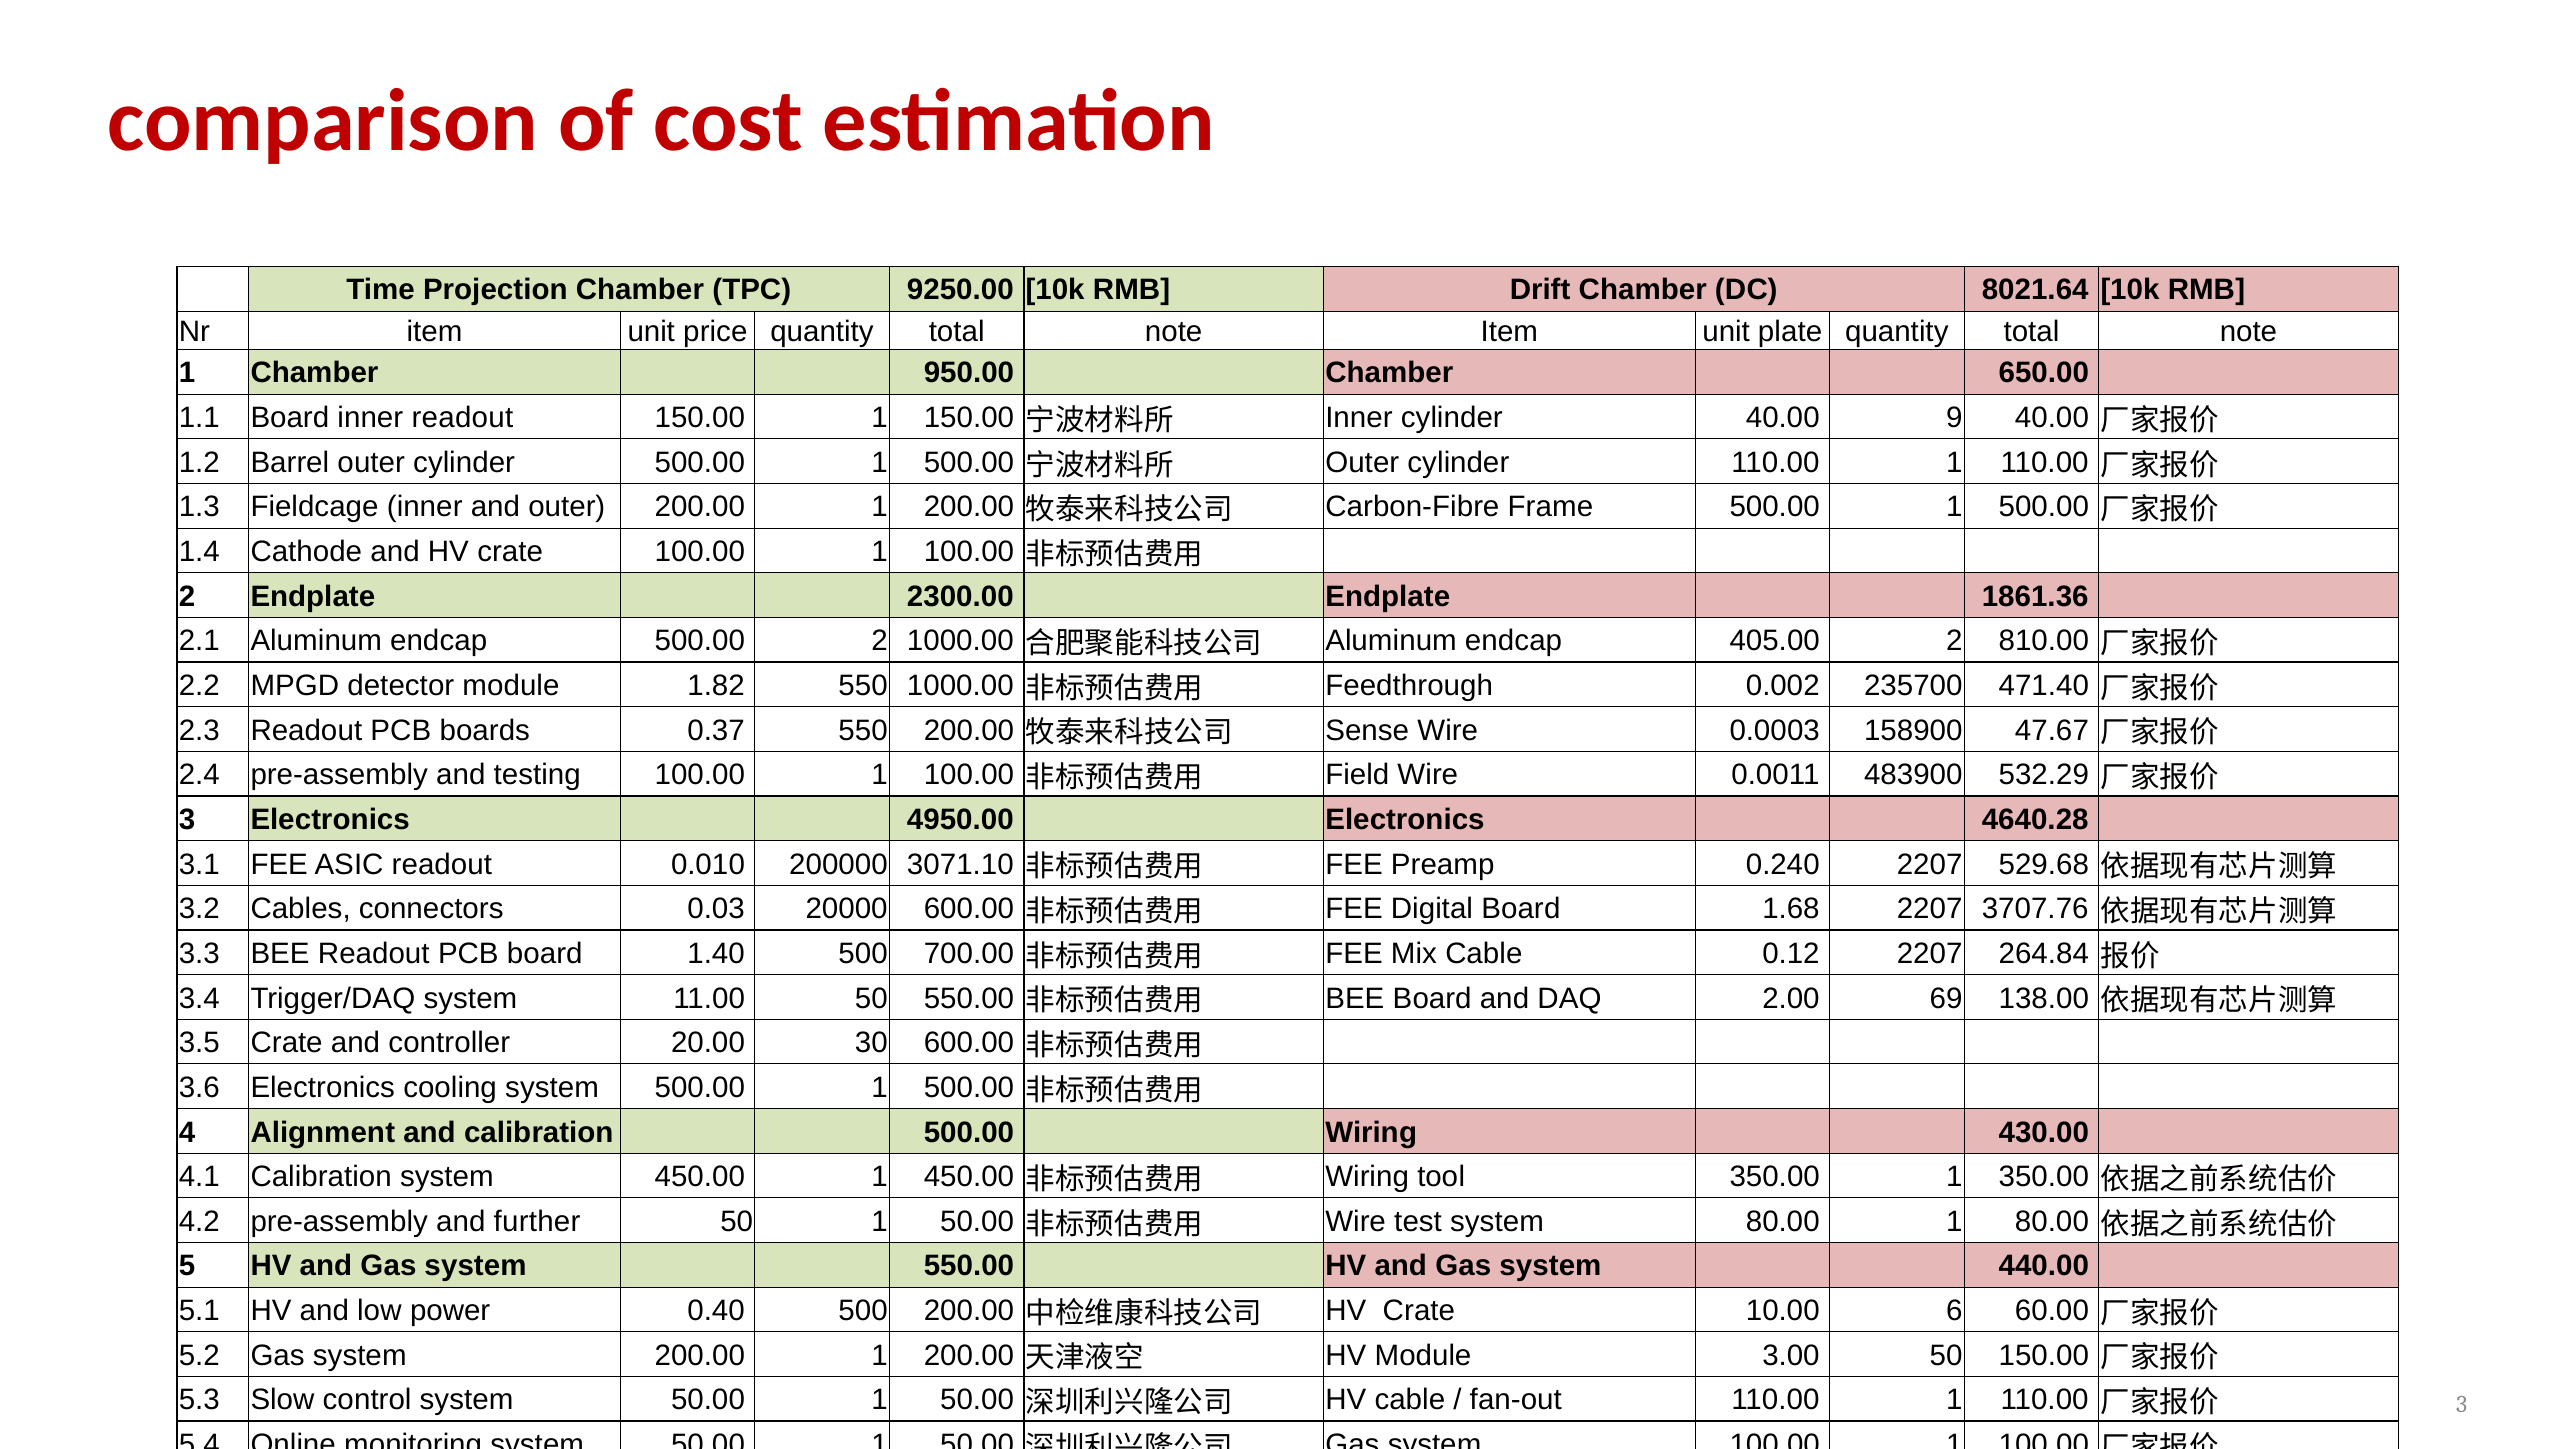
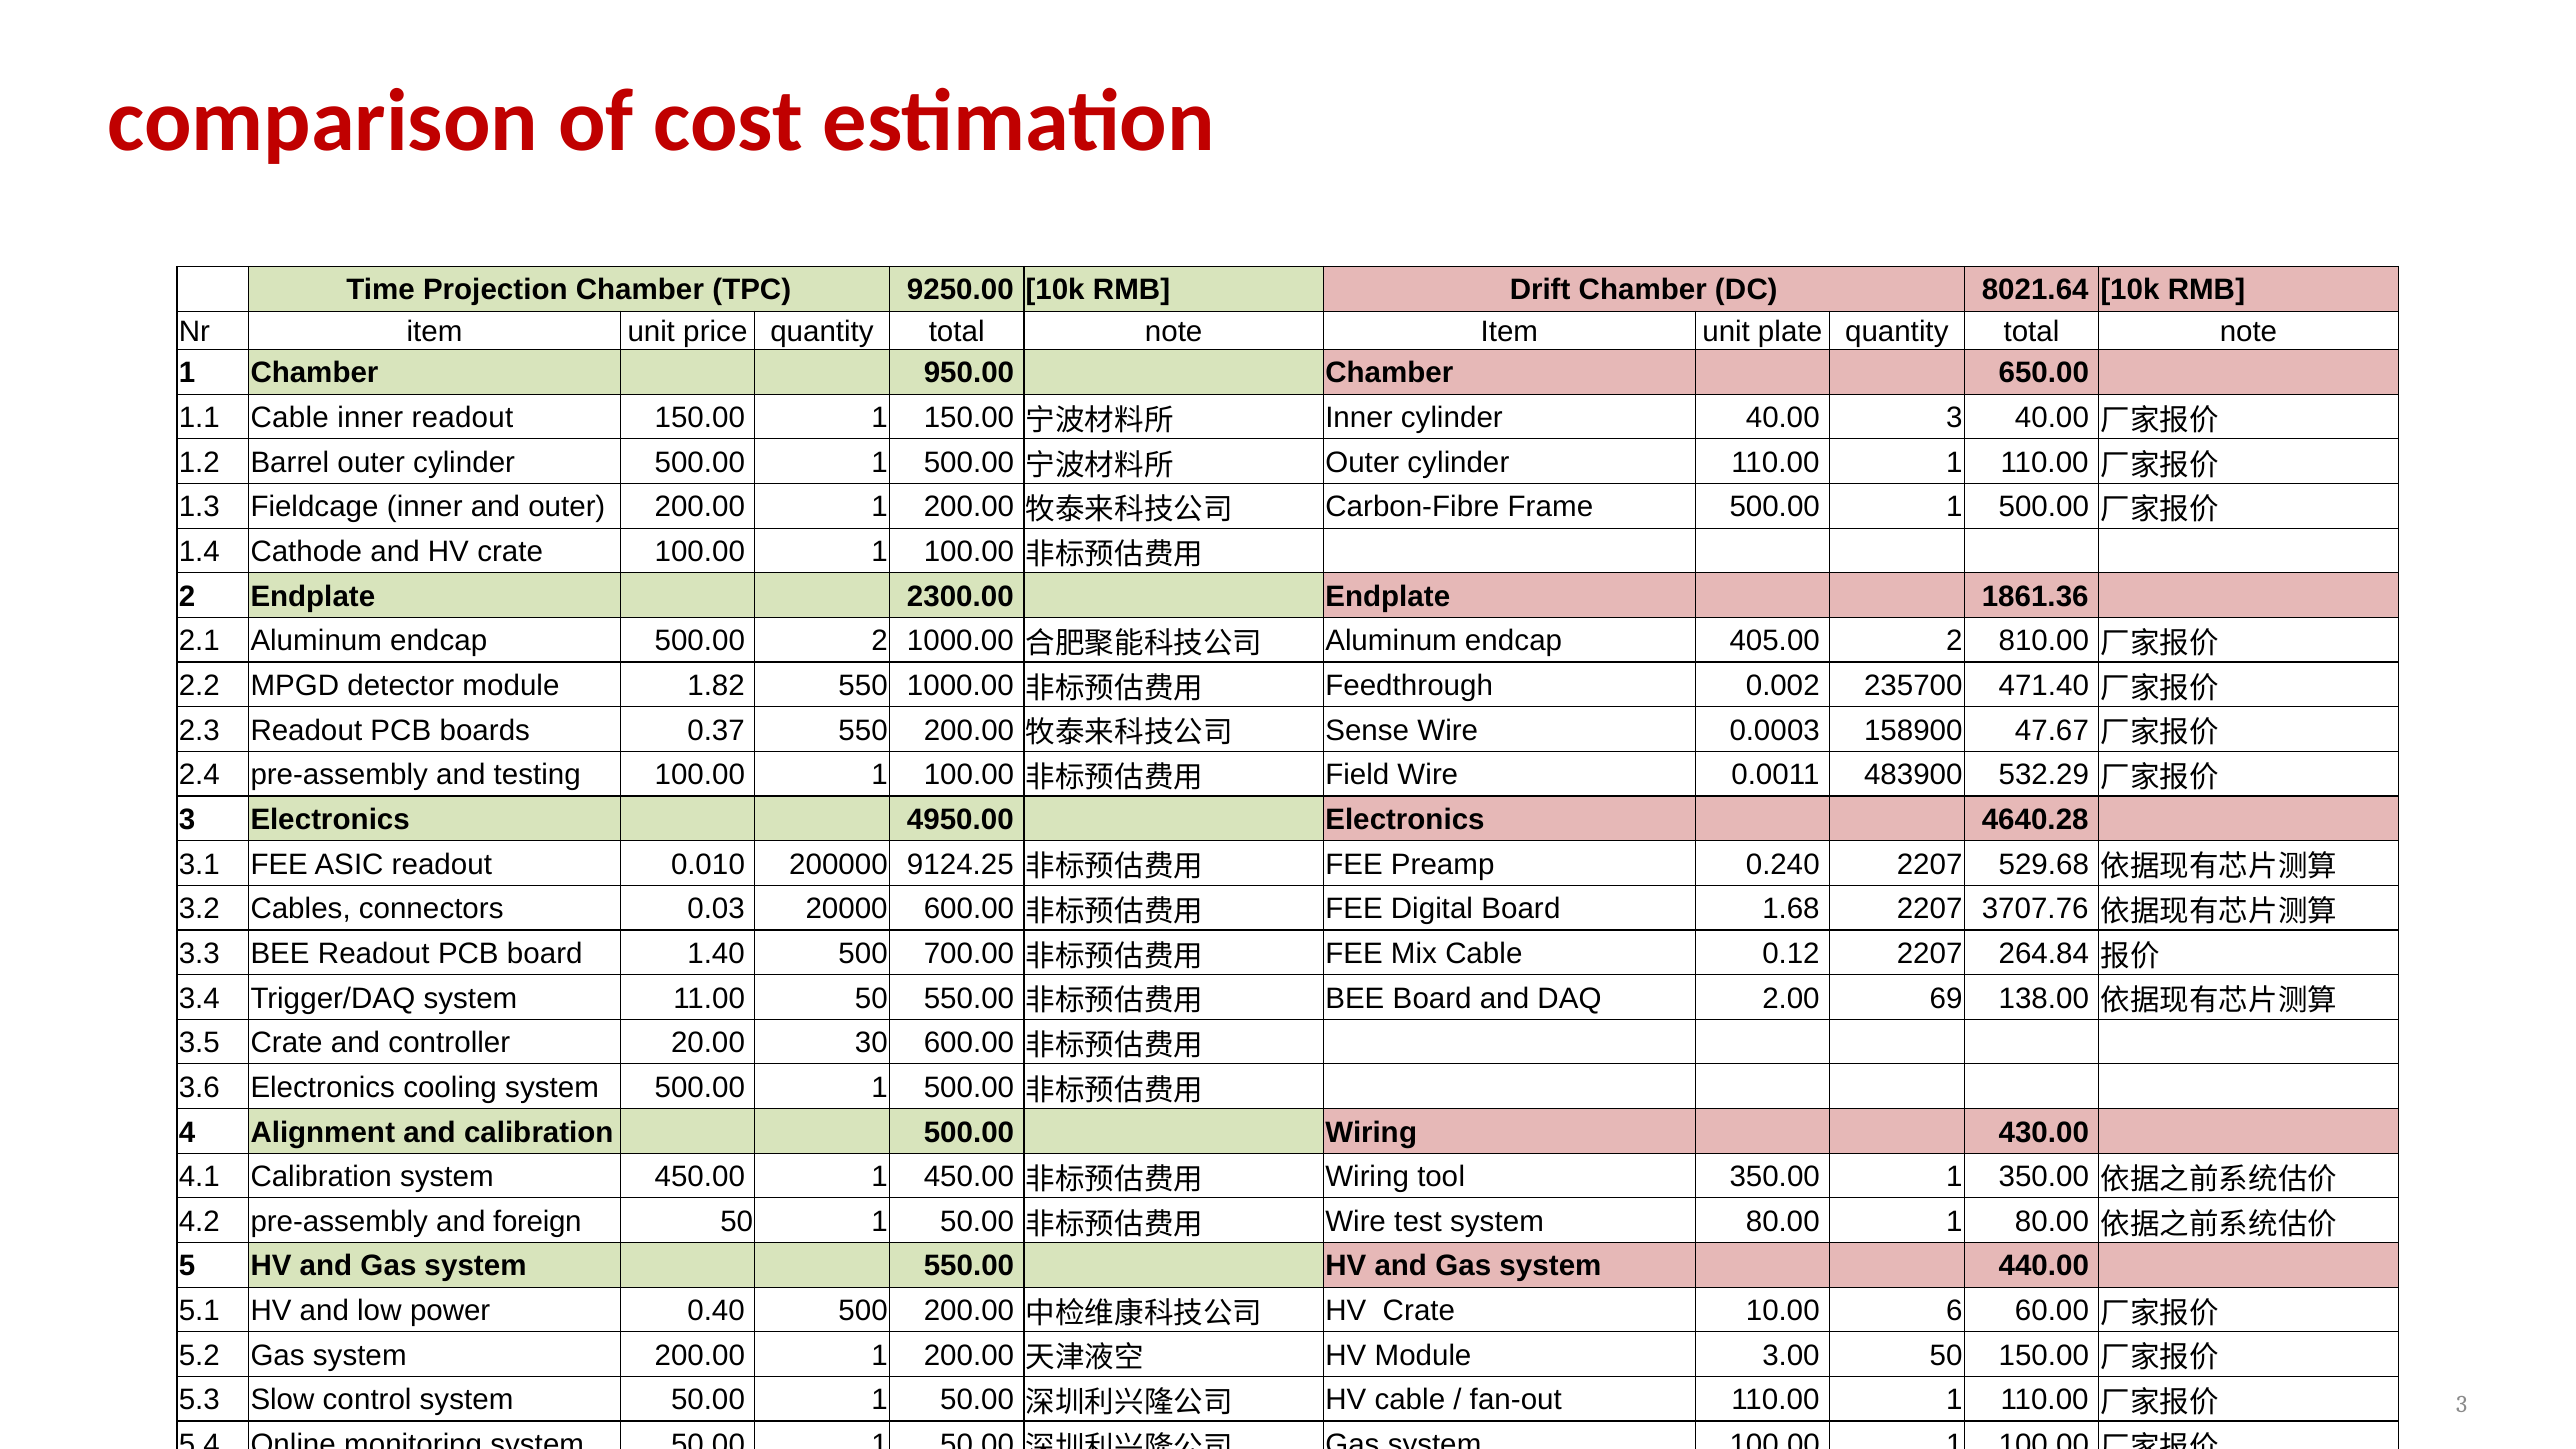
1.1 Board: Board -> Cable
40.00 9: 9 -> 3
3071.10: 3071.10 -> 9124.25
further: further -> foreign
